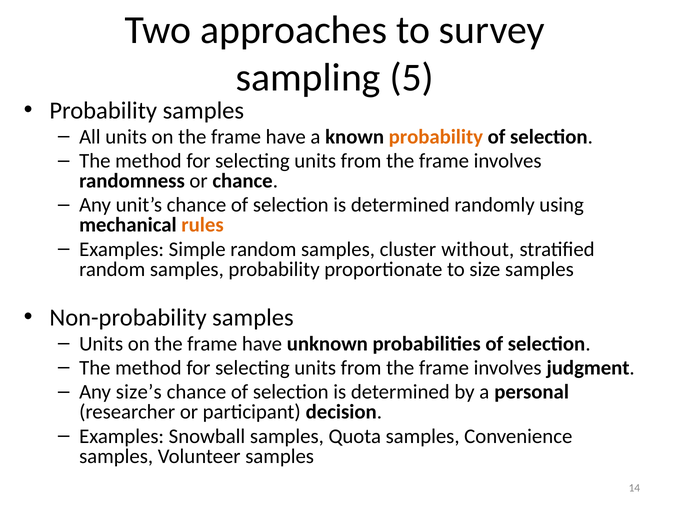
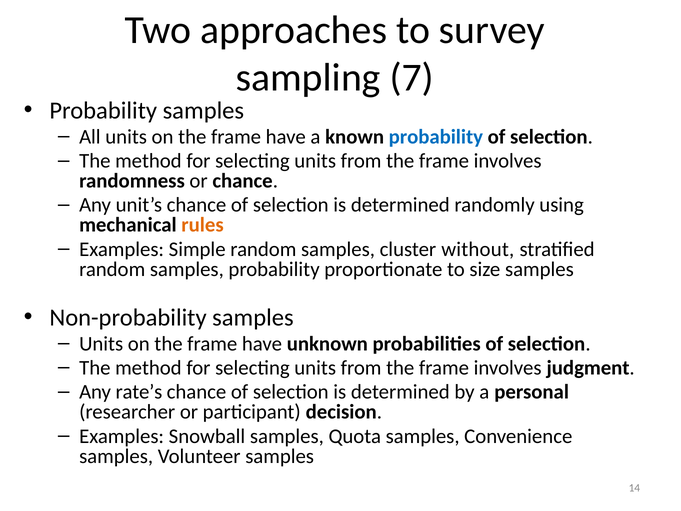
5: 5 -> 7
probability at (436, 137) colour: orange -> blue
size’s: size’s -> rate’s
